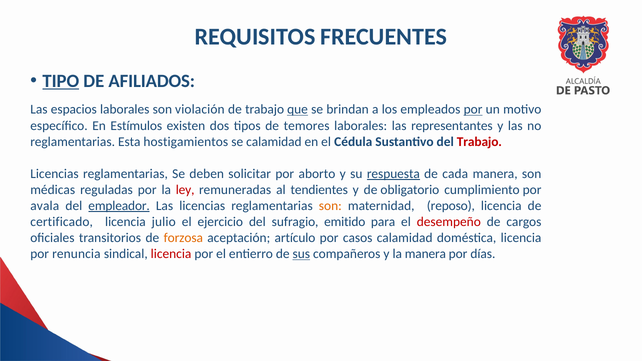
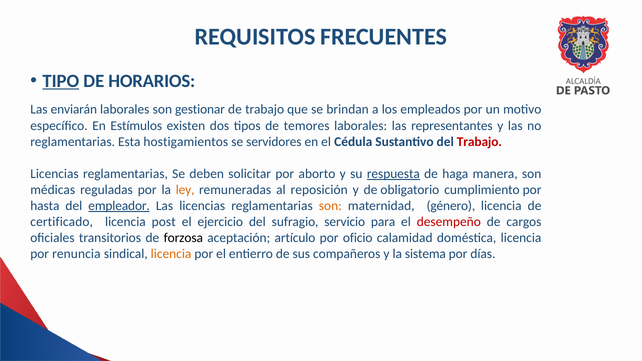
AFILIADOS: AFILIADOS -> HORARIOS
espacios: espacios -> enviarán
violación: violación -> gestionar
que underline: present -> none
por at (473, 110) underline: present -> none
se calamidad: calamidad -> servidores
cada: cada -> haga
ley colour: red -> orange
tendientes: tendientes -> reposición
avala: avala -> hasta
reposo: reposo -> género
julio: julio -> post
emitido: emitido -> servicio
forzosa colour: orange -> black
casos: casos -> oficio
licencia at (171, 254) colour: red -> orange
sus underline: present -> none
la manera: manera -> sistema
